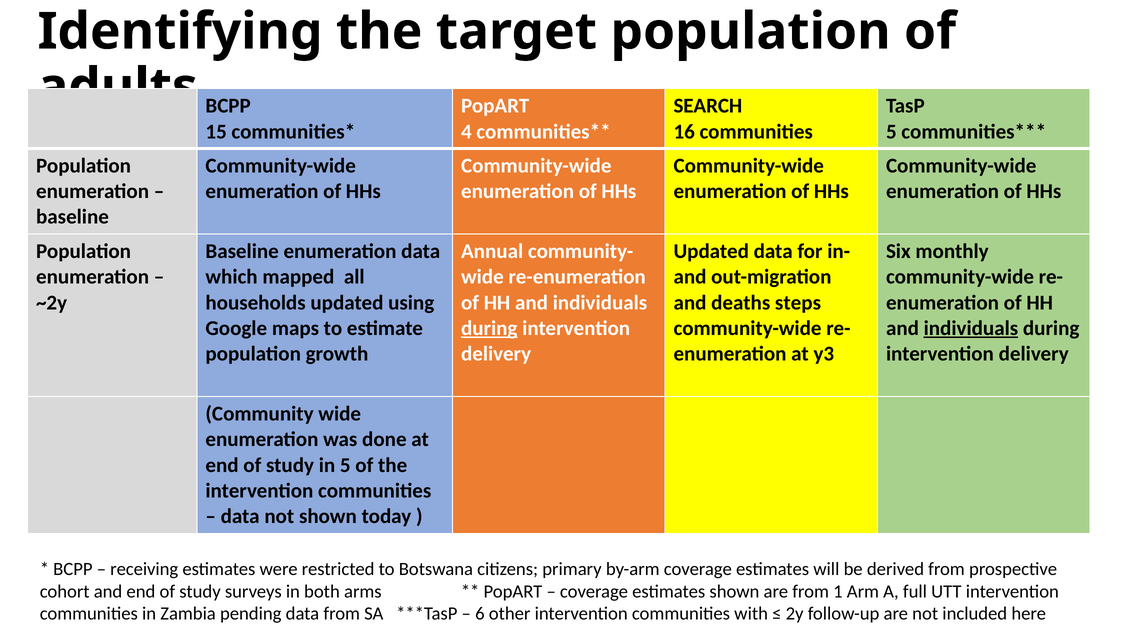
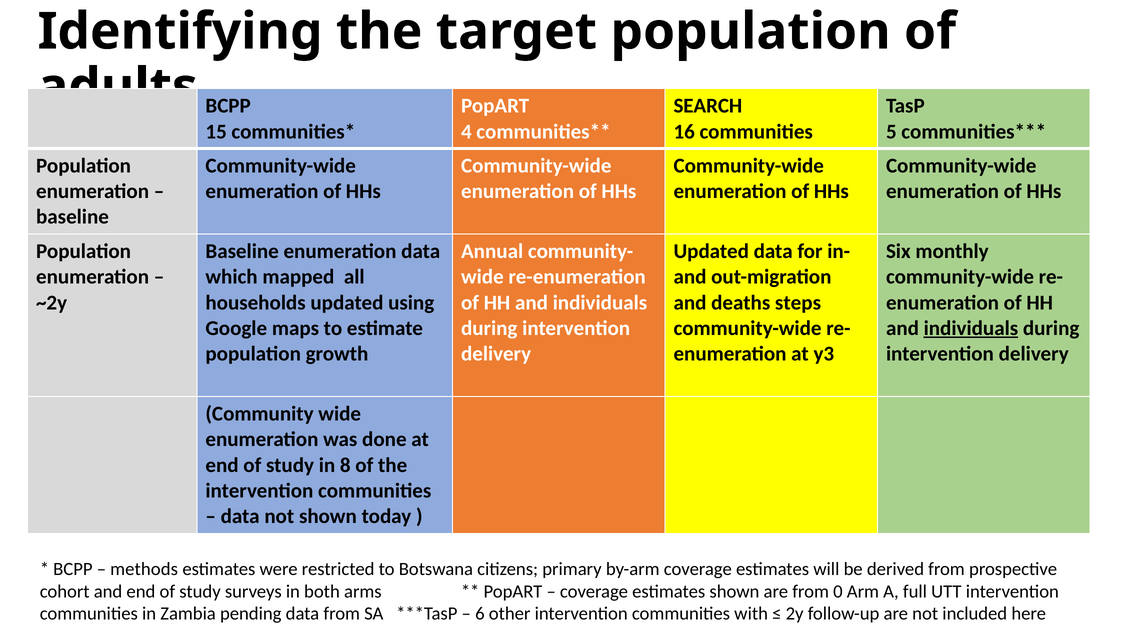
during at (489, 329) underline: present -> none
in 5: 5 -> 8
receiving: receiving -> methods
1: 1 -> 0
